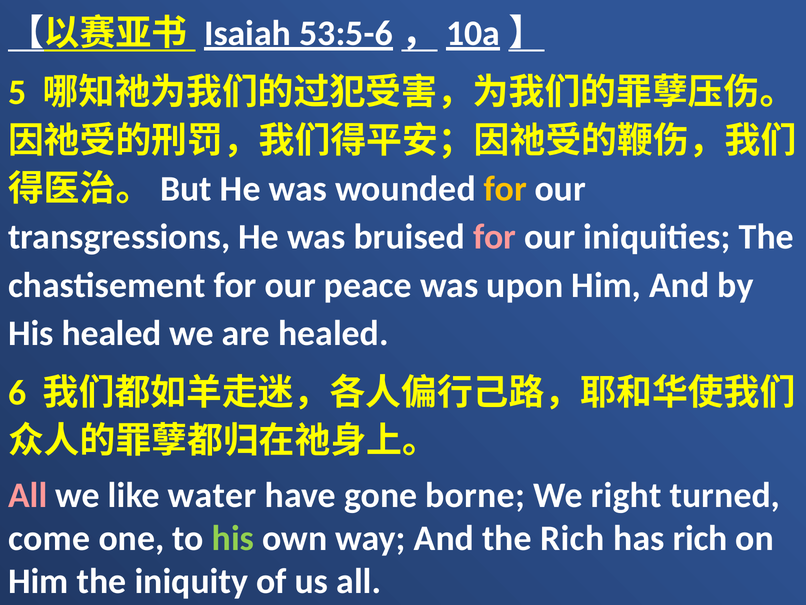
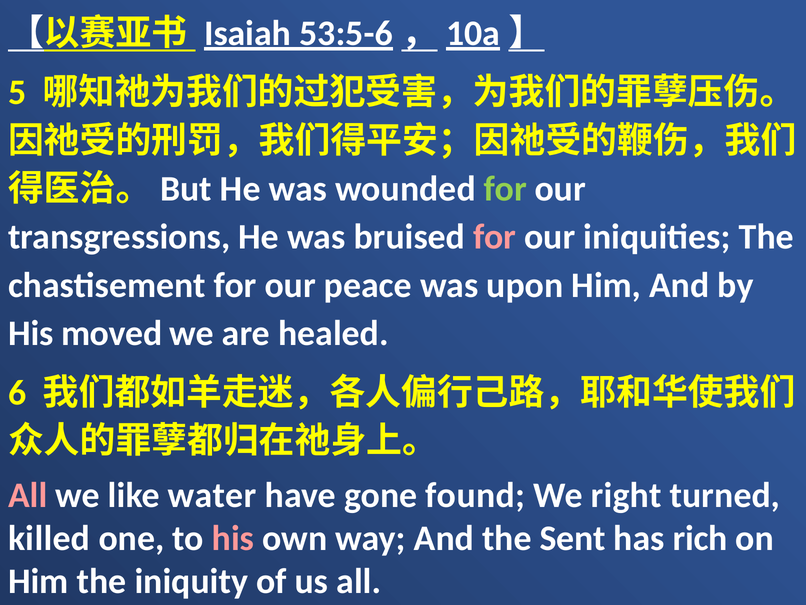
for at (505, 189) colour: yellow -> light green
His healed: healed -> moved
borne: borne -> found
come: come -> killed
his at (233, 538) colour: light green -> pink
the Rich: Rich -> Sent
